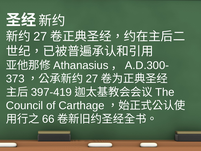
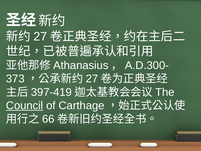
Council underline: none -> present
